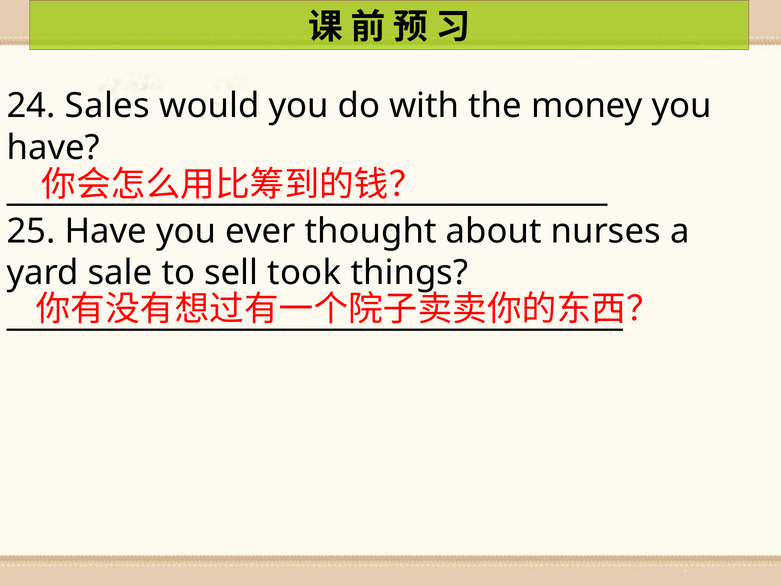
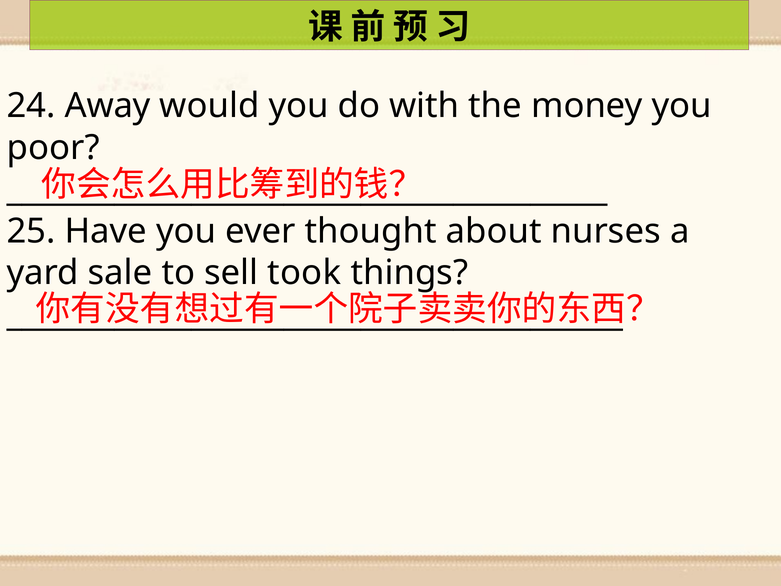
Sales: Sales -> Away
have at (53, 148): have -> poor
